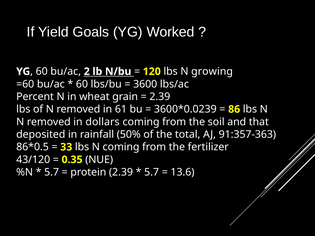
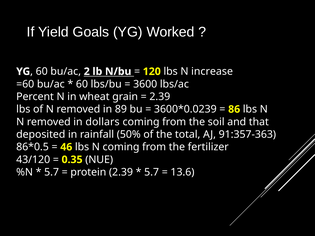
growing: growing -> increase
61: 61 -> 89
33: 33 -> 46
